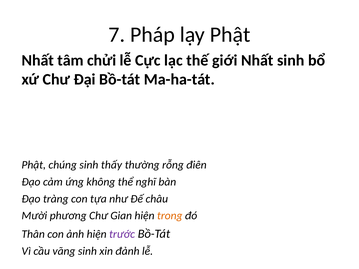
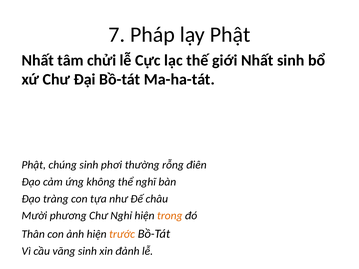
thấy: thấy -> phơi
Gian: Gian -> Nghỉ
trước colour: purple -> orange
